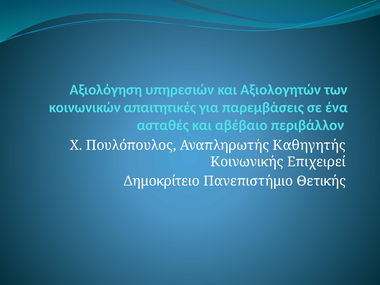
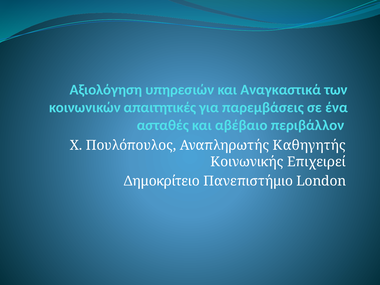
Αξιολογητών: Αξιολογητών -> Αναγκαστικά
Θετικής: Θετικής -> London
